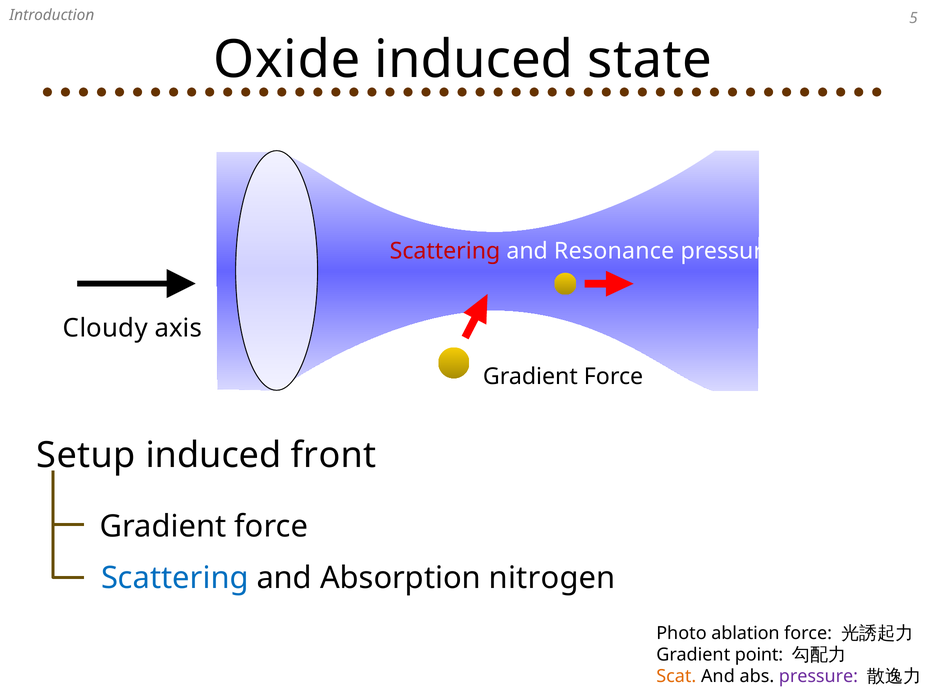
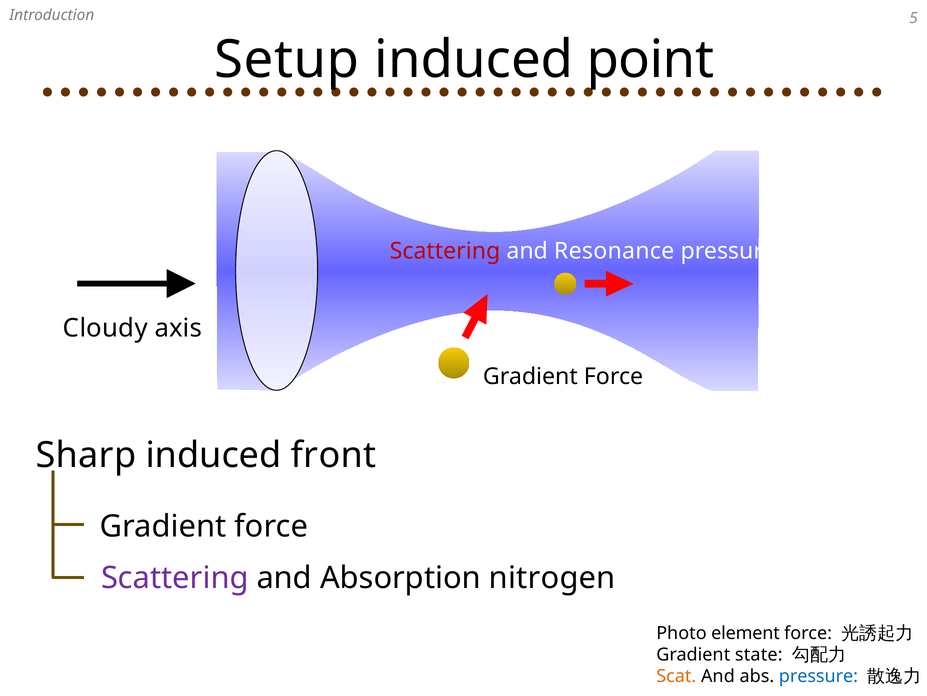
Oxide: Oxide -> Setup
state: state -> point
Setup: Setup -> Sharp
Scattering at (175, 577) colour: blue -> purple
ablation: ablation -> element
point: point -> state
pressure at (818, 676) colour: purple -> blue
